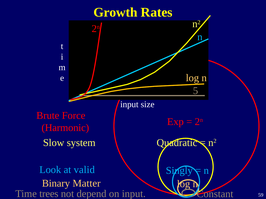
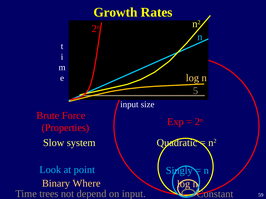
Harmonic: Harmonic -> Properties
valid: valid -> point
Matter: Matter -> Where
